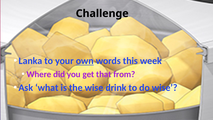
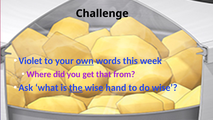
Lanka: Lanka -> Violet
the underline: none -> present
drink: drink -> hand
